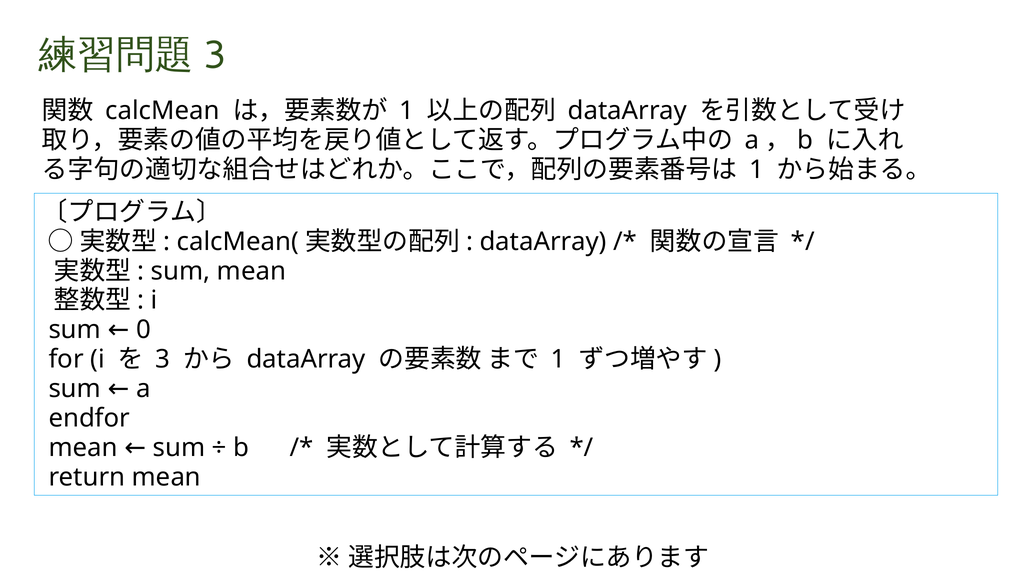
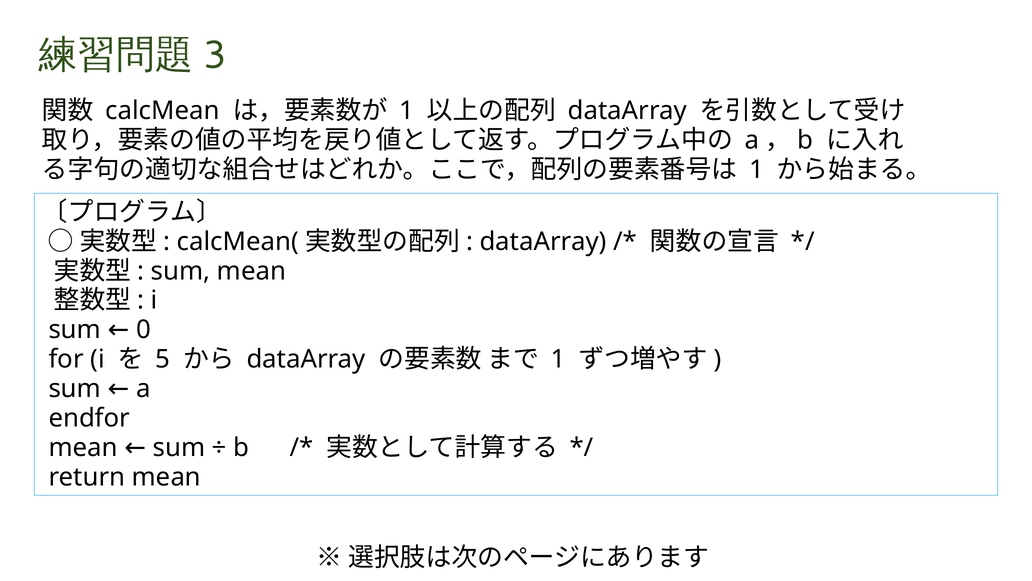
3: 3 -> 5
